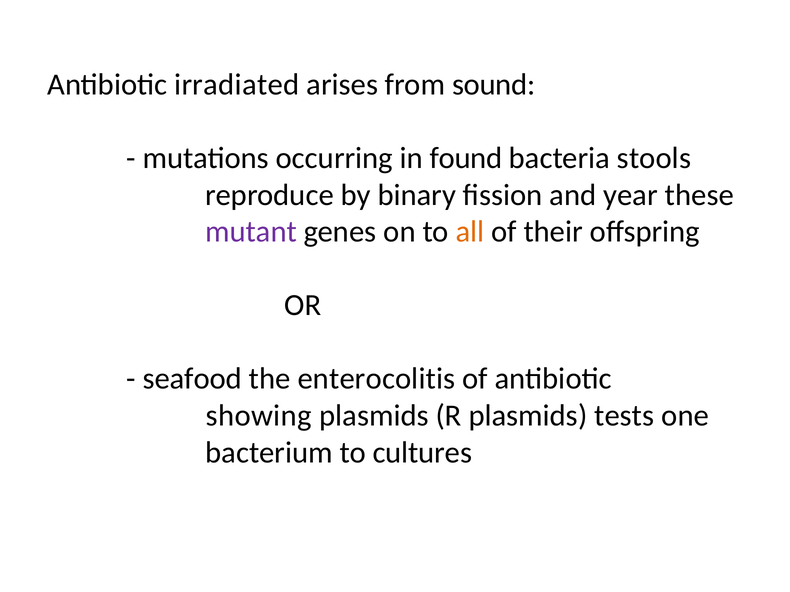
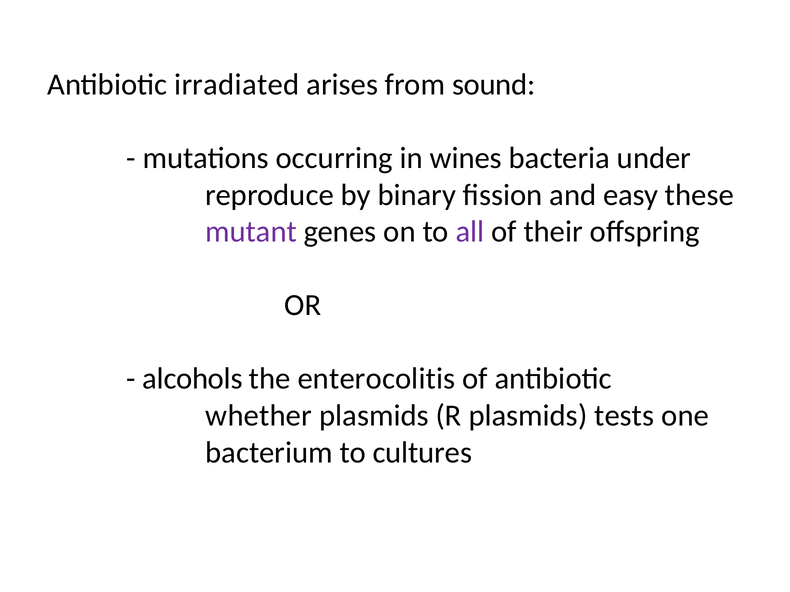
found: found -> wines
stools: stools -> under
year: year -> easy
all colour: orange -> purple
seafood: seafood -> alcohols
showing: showing -> whether
